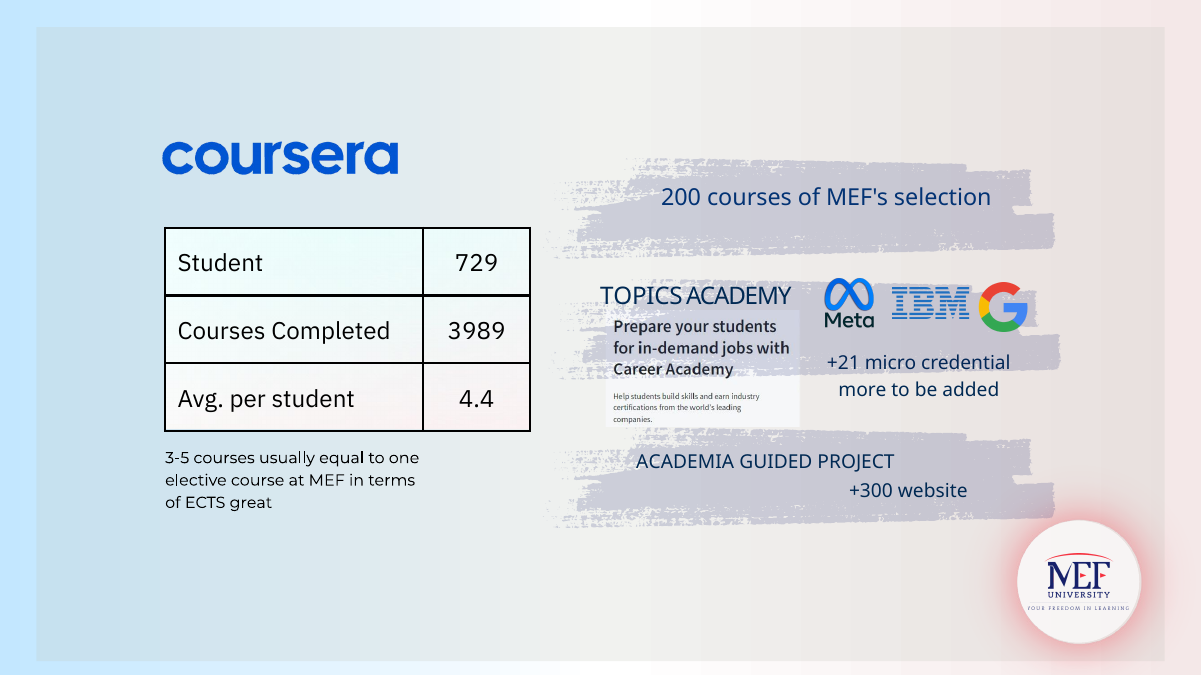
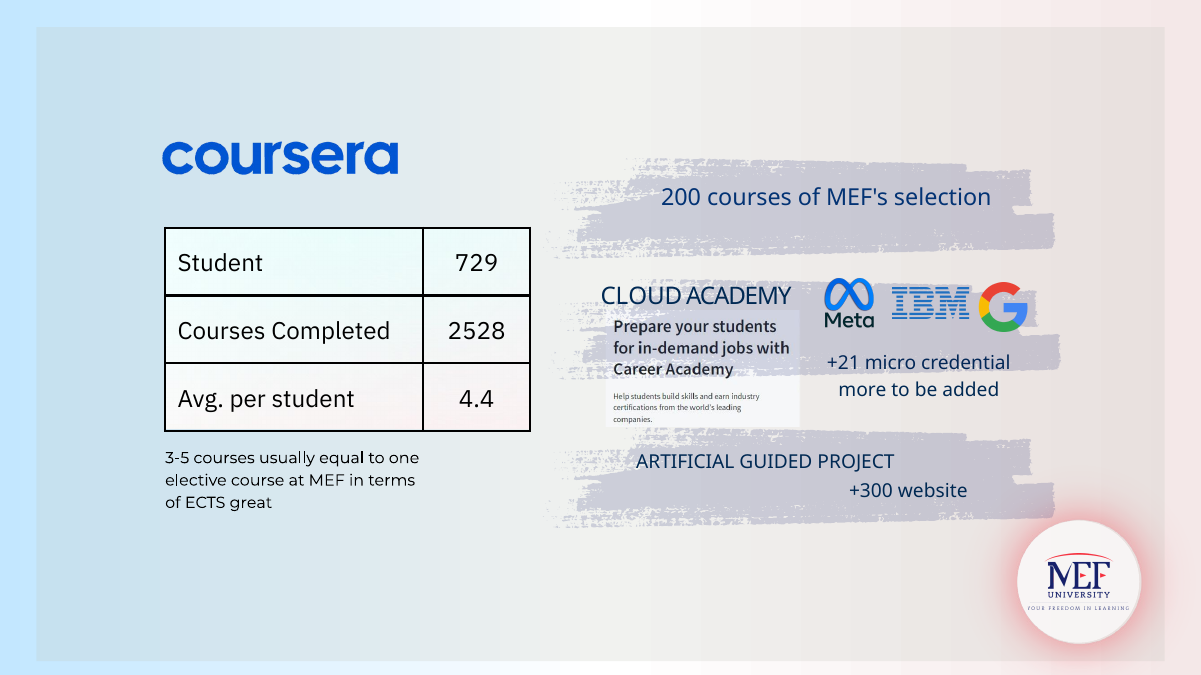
TOPICS: TOPICS -> CLOUD
3989: 3989 -> 2528
ACADEMIA: ACADEMIA -> ARTIFICIAL
